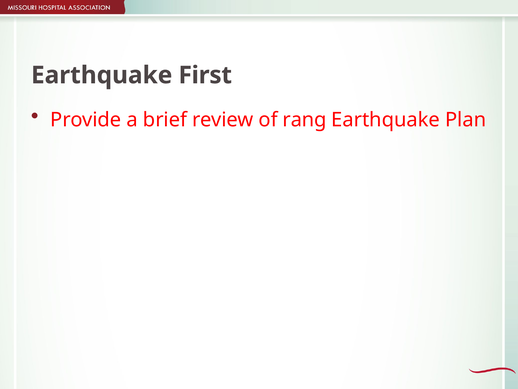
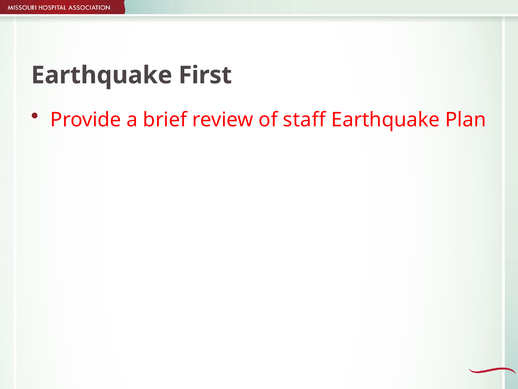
rang: rang -> staff
